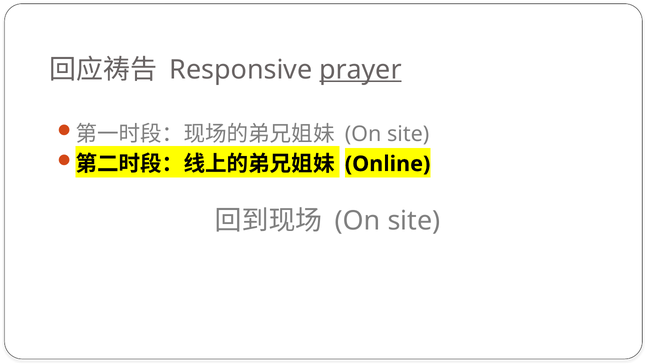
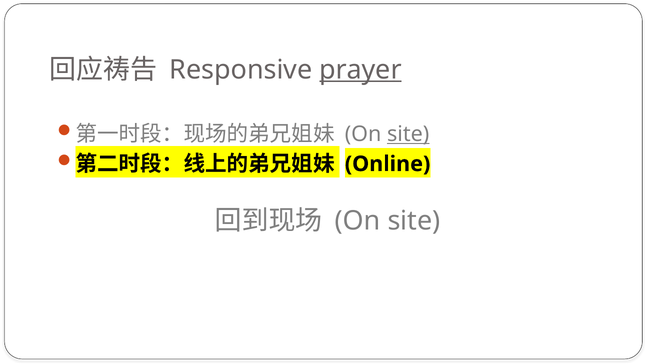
site at (408, 134) underline: none -> present
